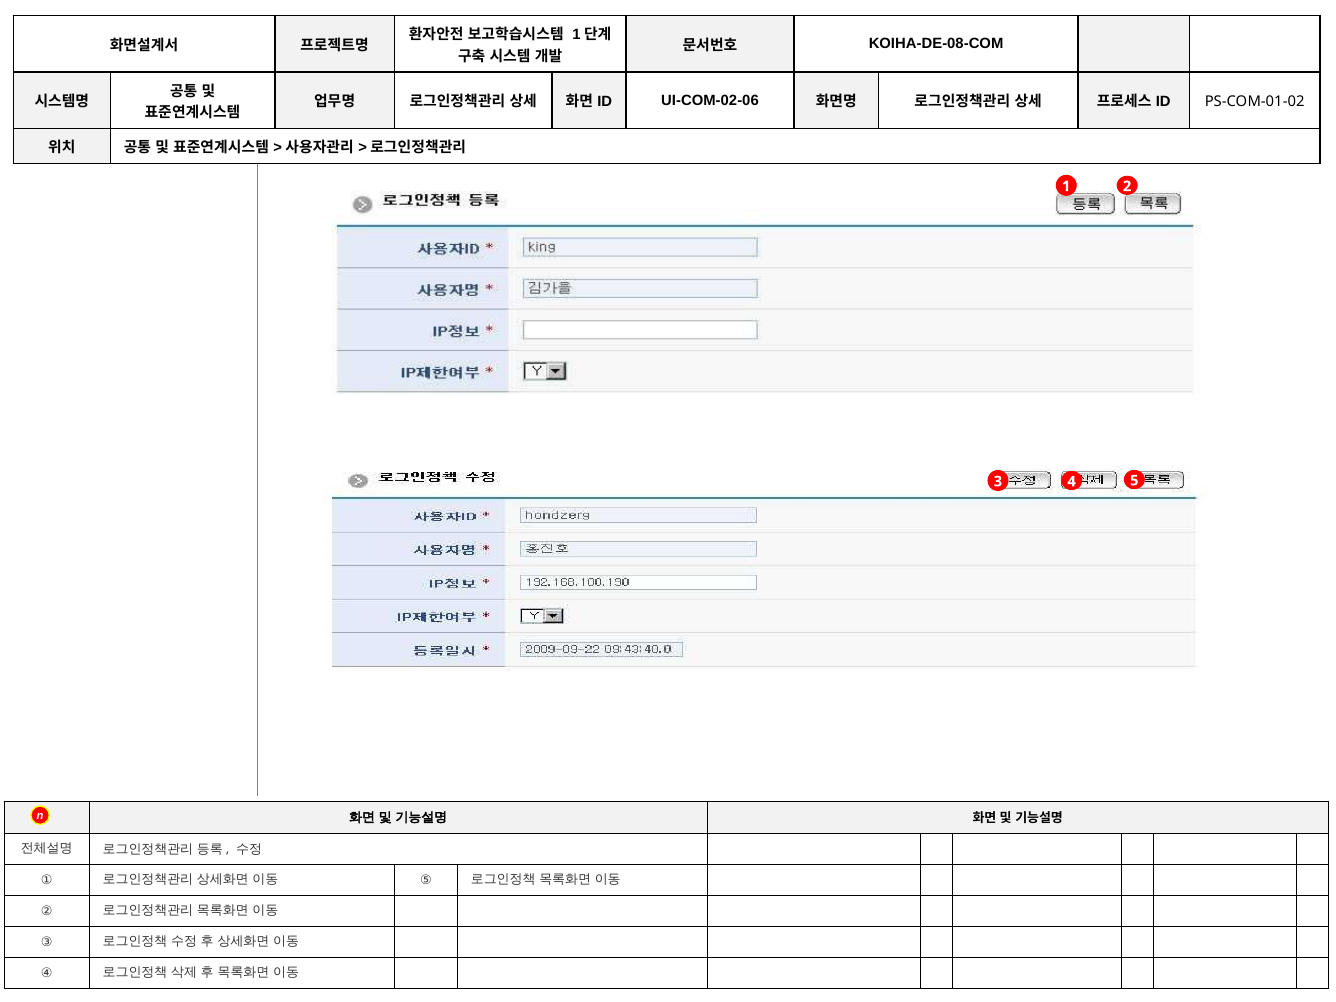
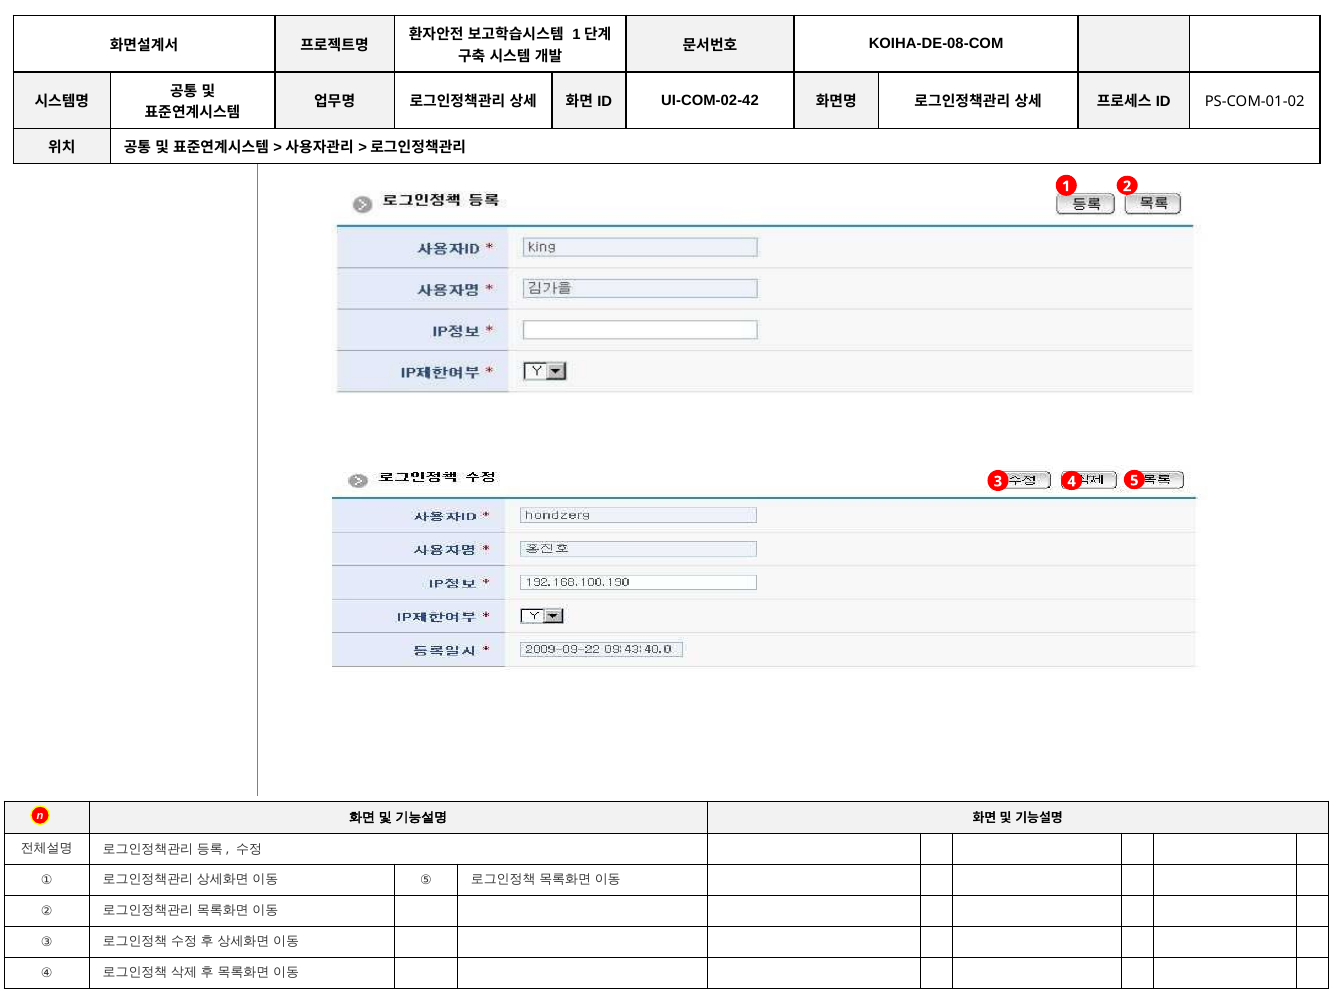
UI-COM-02-06: UI-COM-02-06 -> UI-COM-02-42
